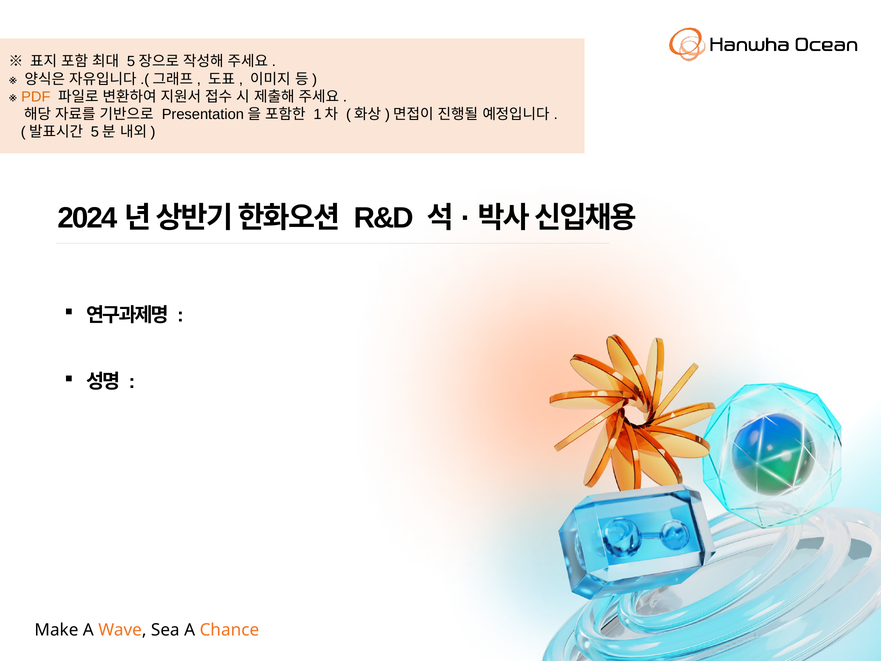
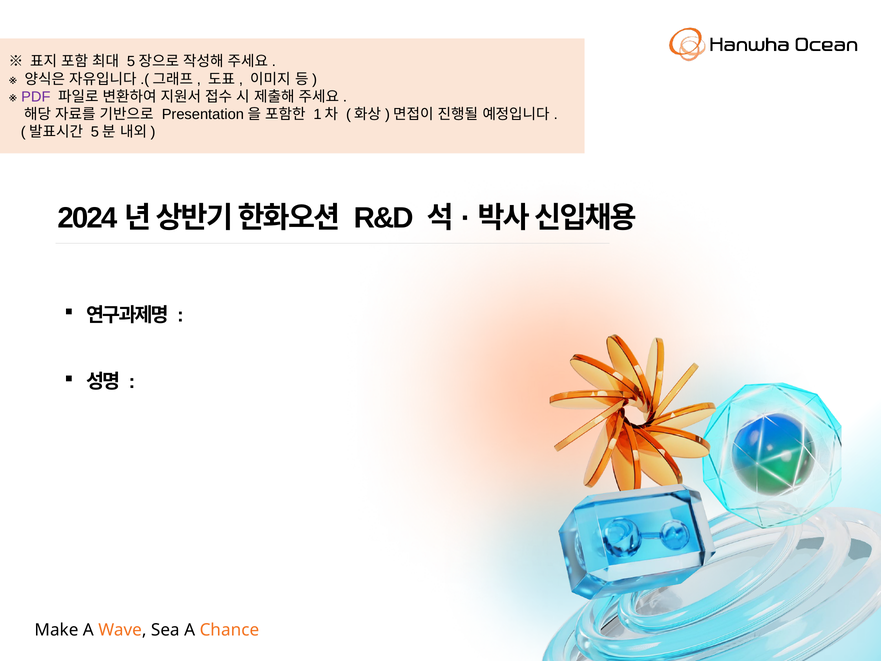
PDF colour: orange -> purple
